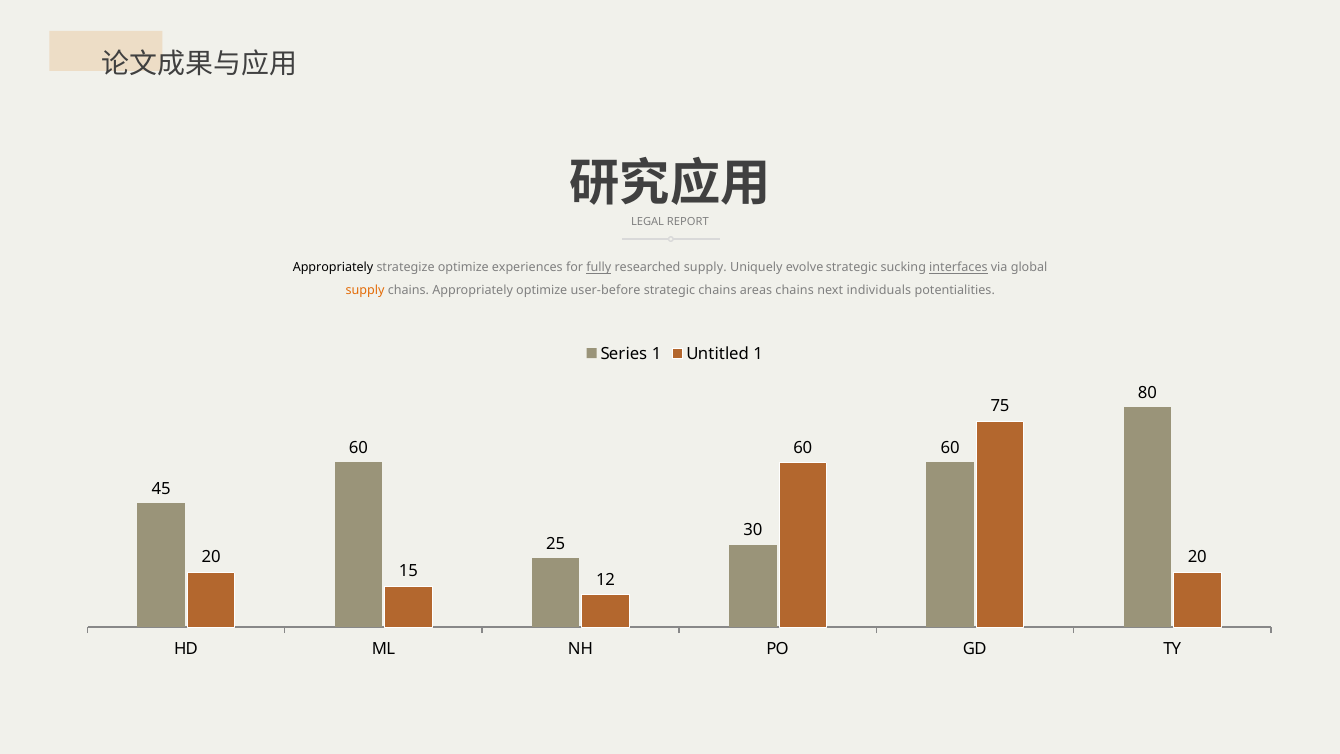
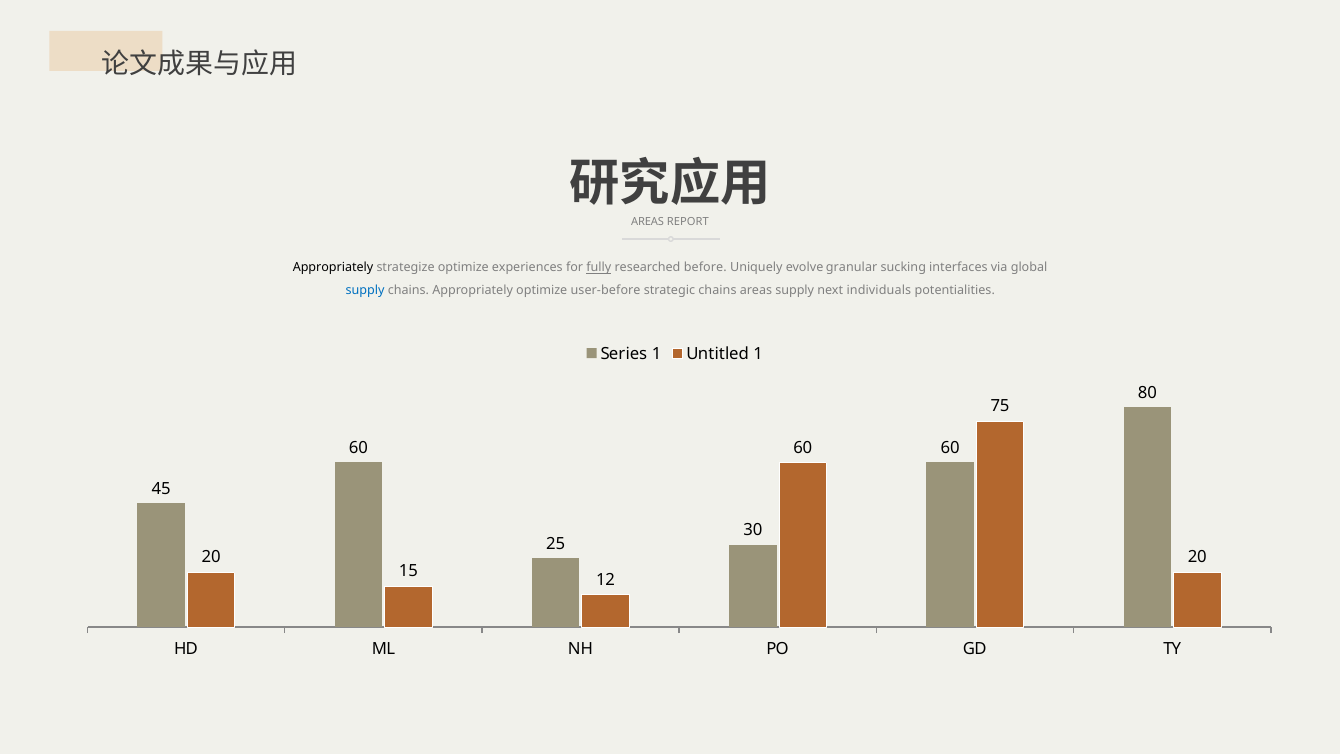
LEGAL at (648, 221): LEGAL -> AREAS
researched supply: supply -> before
evolve strategic: strategic -> granular
interfaces underline: present -> none
supply at (365, 290) colour: orange -> blue
areas chains: chains -> supply
